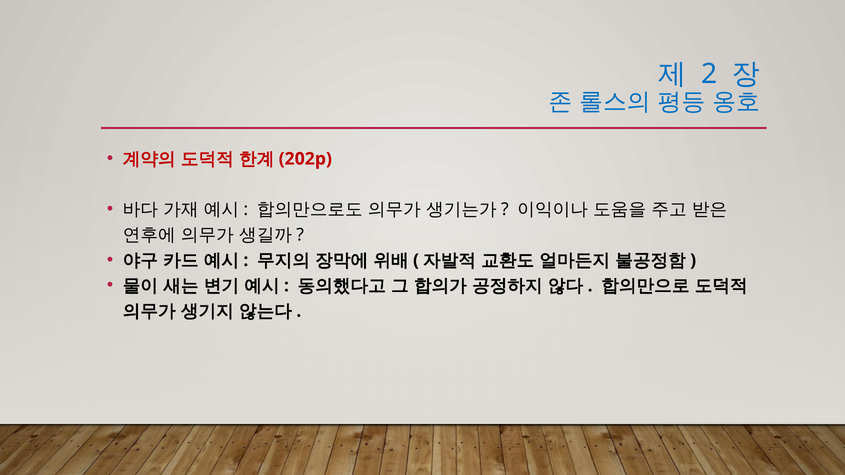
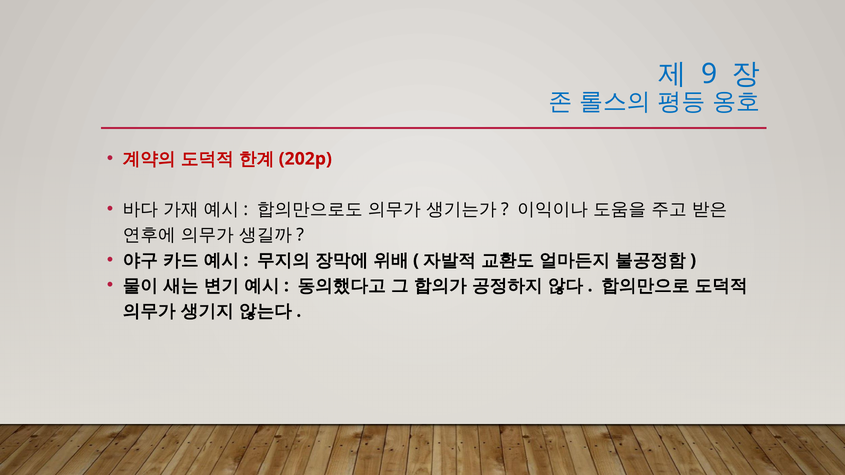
2: 2 -> 9
